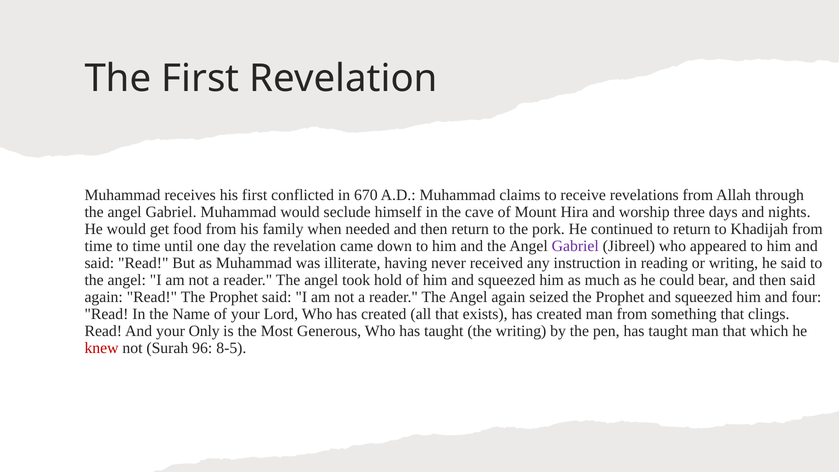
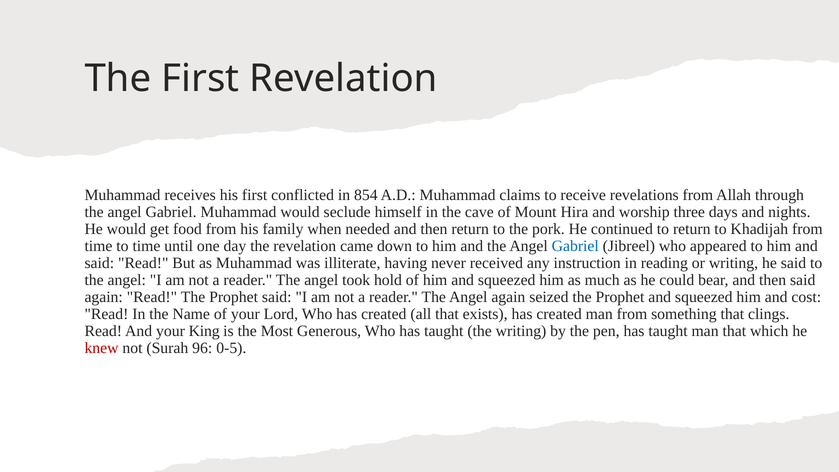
670: 670 -> 854
Gabriel at (575, 246) colour: purple -> blue
four: four -> cost
Only: Only -> King
8-5: 8-5 -> 0-5
